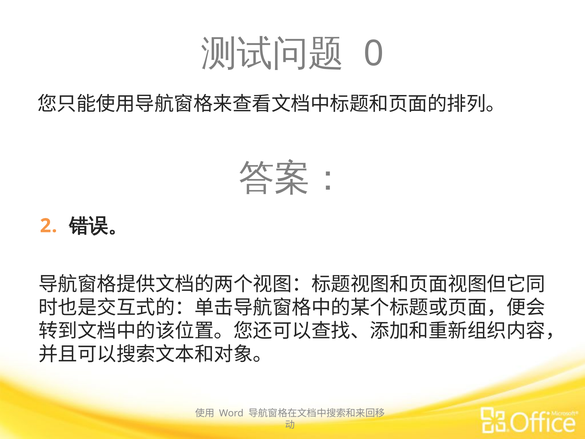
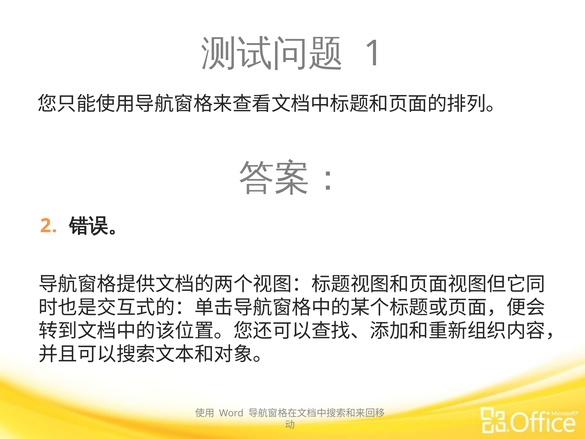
0: 0 -> 1
